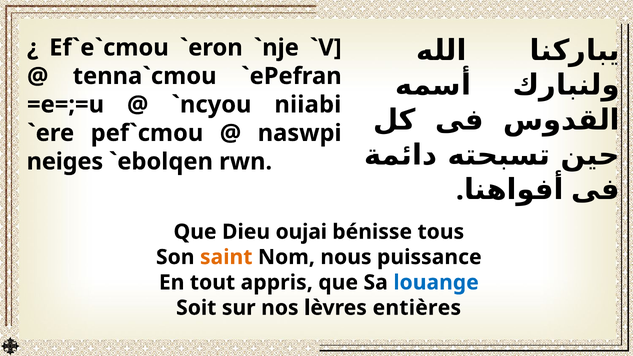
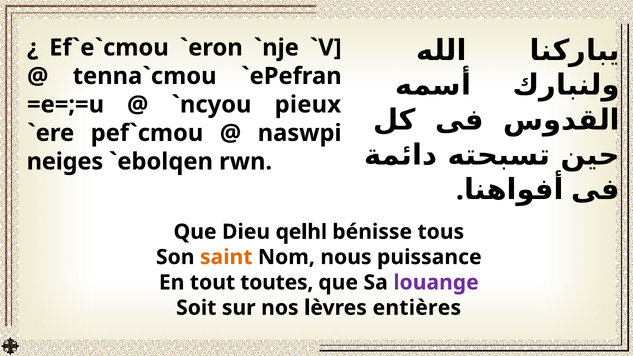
niiabi: niiabi -> pieux
oujai: oujai -> qelhl
appris: appris -> toutes
louange colour: blue -> purple
